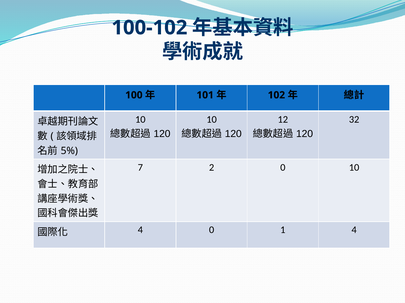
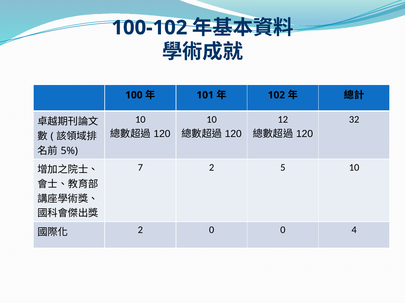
2 0: 0 -> 5
4 at (140, 230): 4 -> 2
0 1: 1 -> 0
